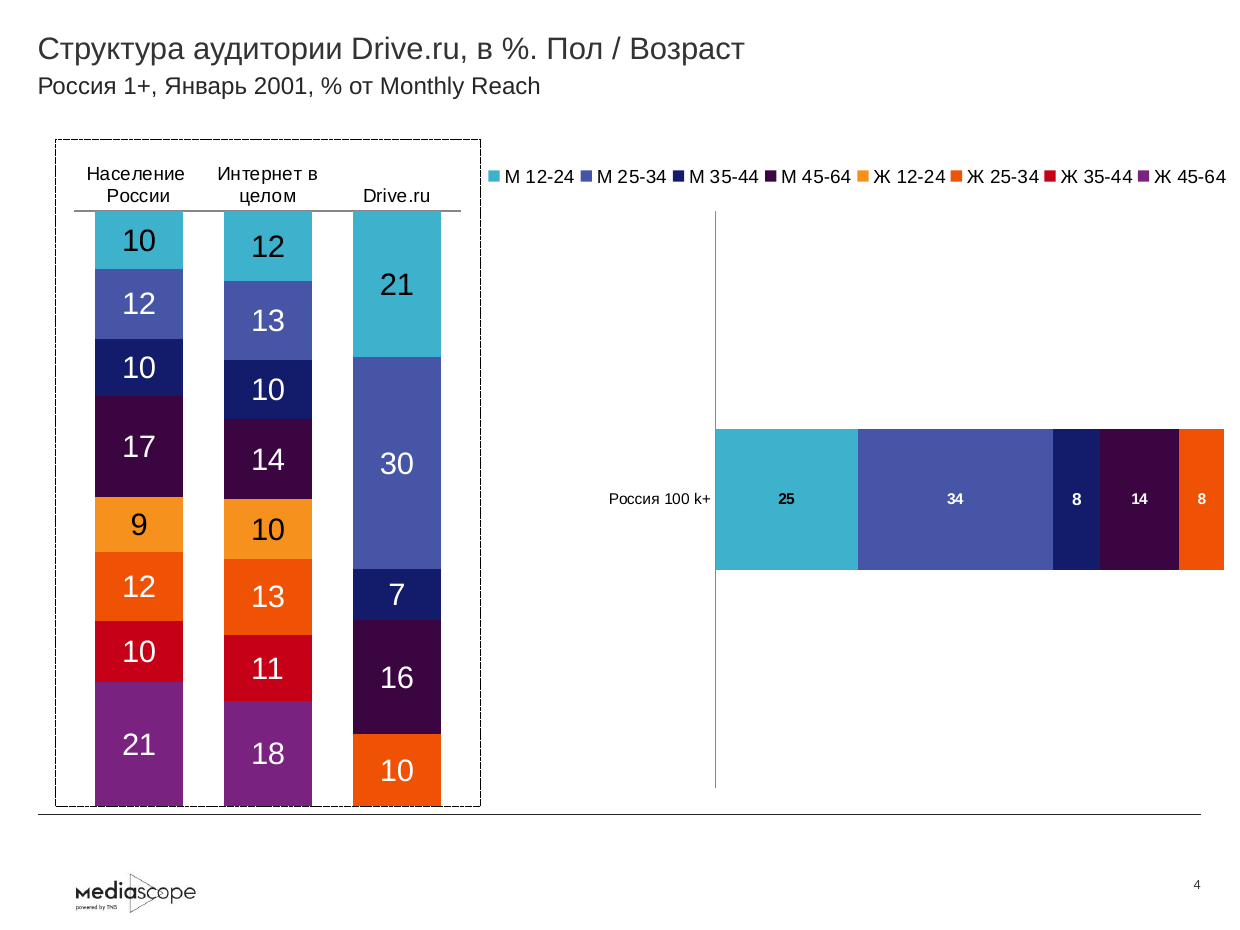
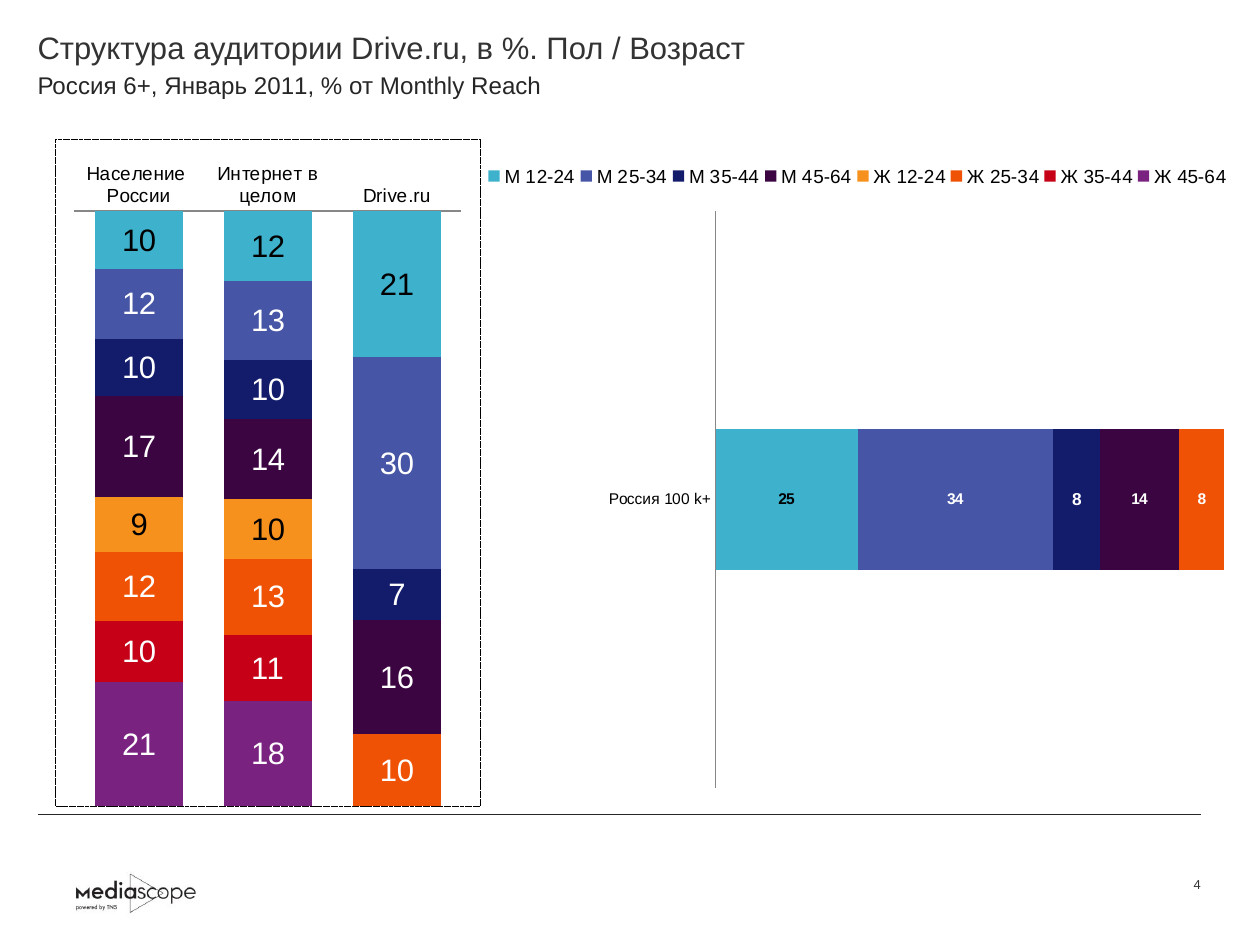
1+: 1+ -> 6+
2001: 2001 -> 2011
